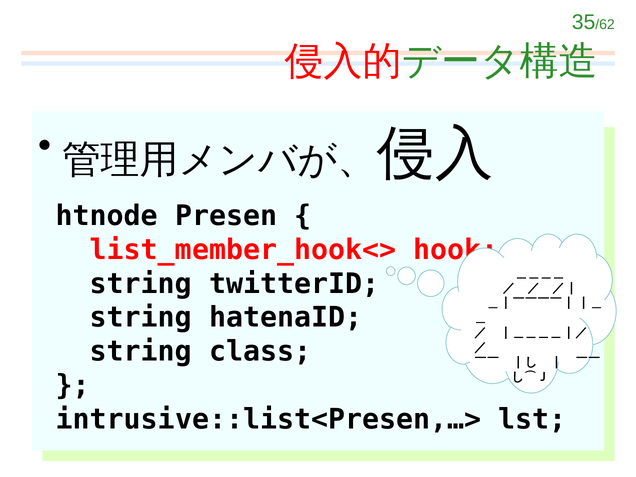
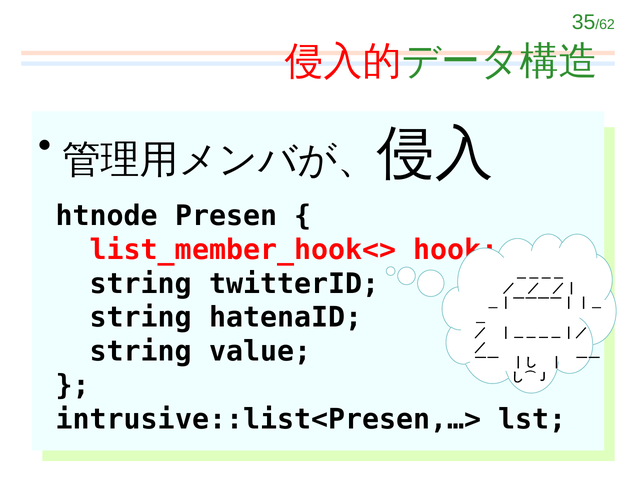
class: class -> value
